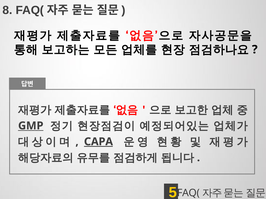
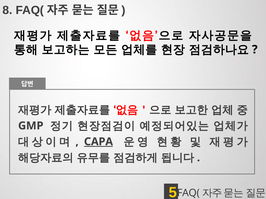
GMP underline: present -> none
